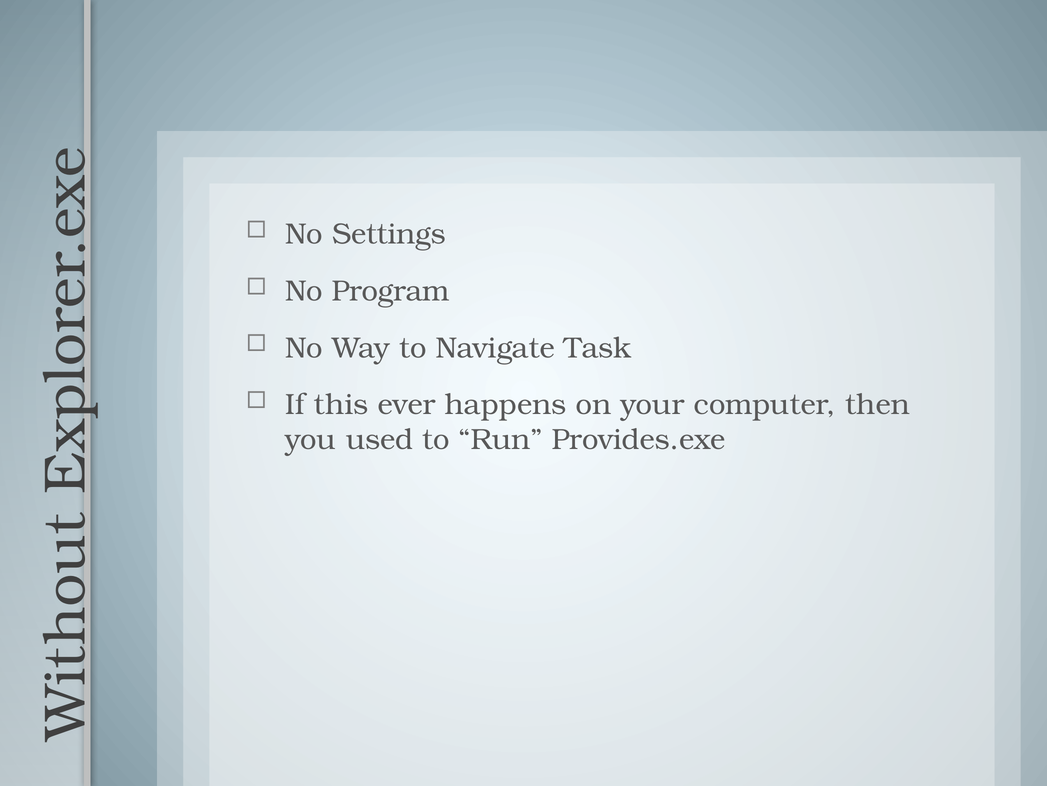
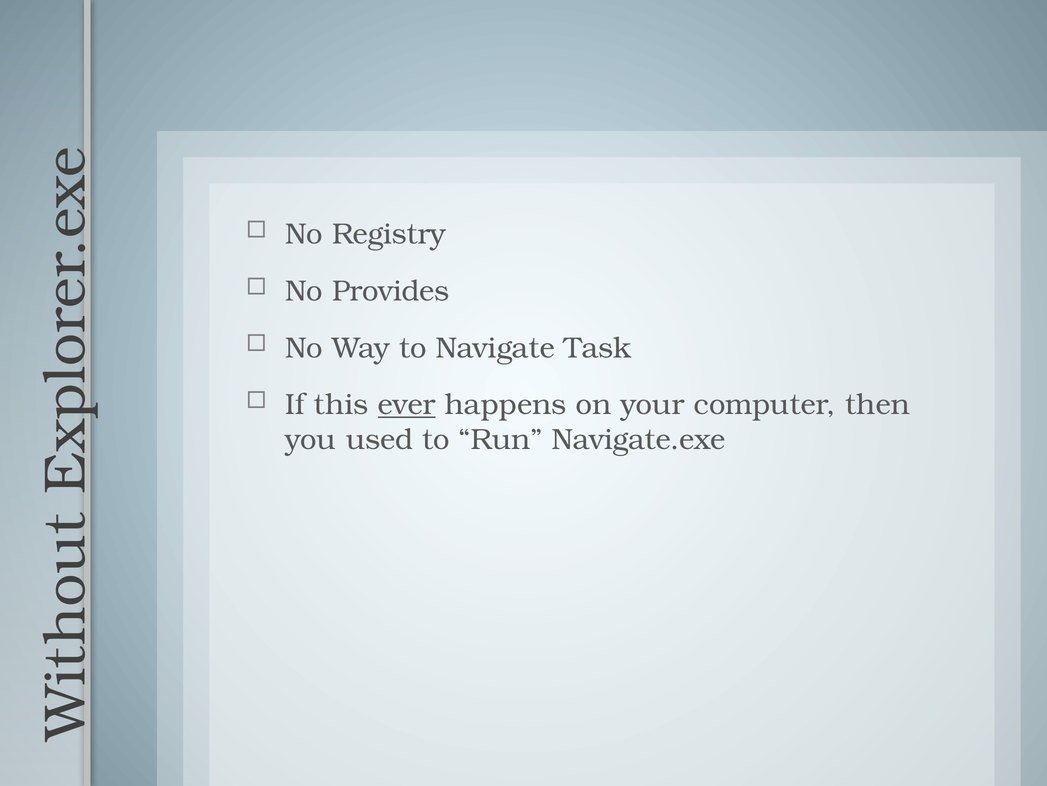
Settings: Settings -> Registry
Program: Program -> Provides
ever underline: none -> present
Provides.exe: Provides.exe -> Navigate.exe
